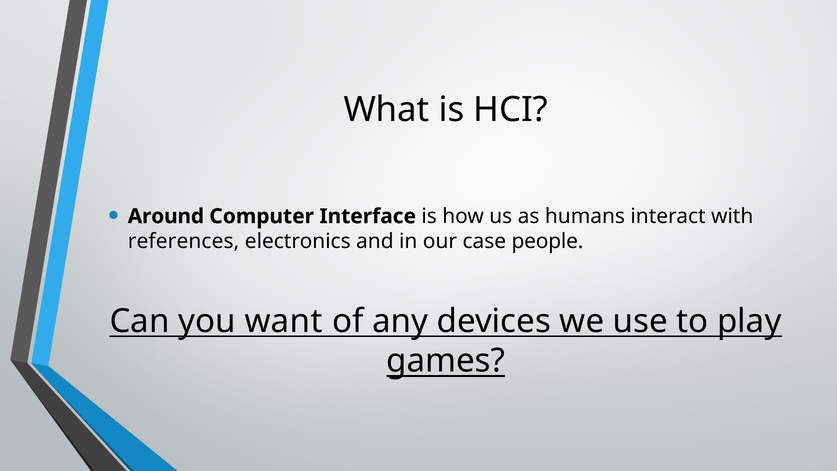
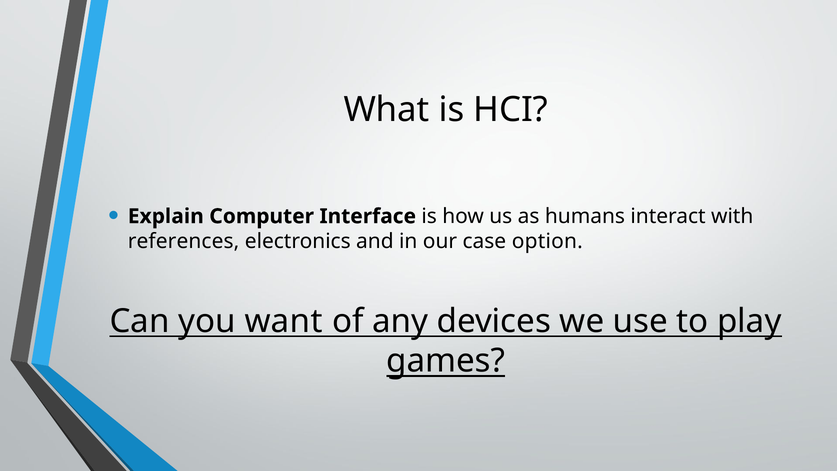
Around: Around -> Explain
people: people -> option
